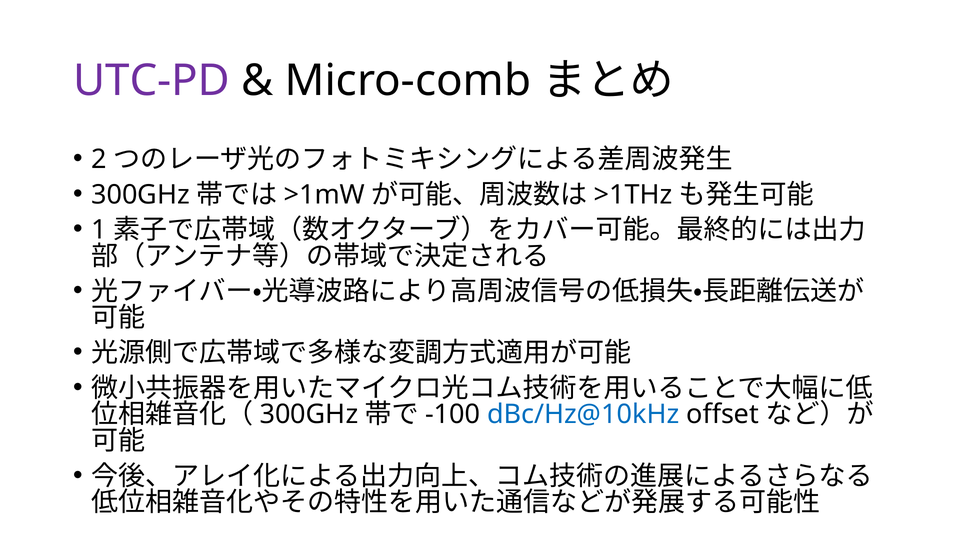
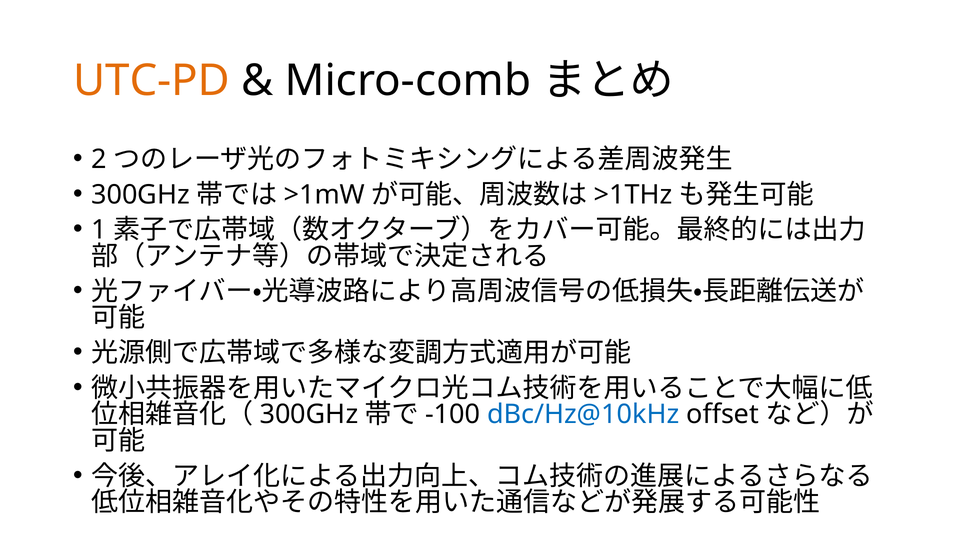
UTC-PD colour: purple -> orange
